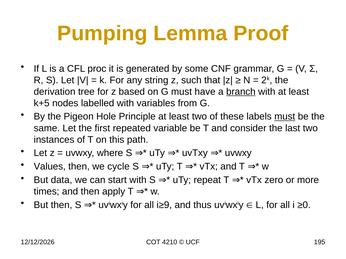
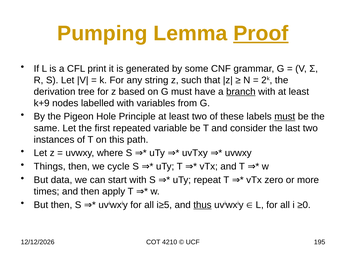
Proof underline: none -> present
proc: proc -> print
k+5: k+5 -> k+9
Values: Values -> Things
i≥9: i≥9 -> i≥5
thus underline: none -> present
